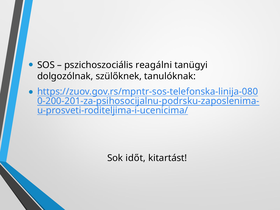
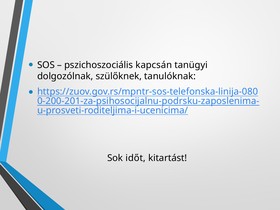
reagálni: reagálni -> kapcsán
